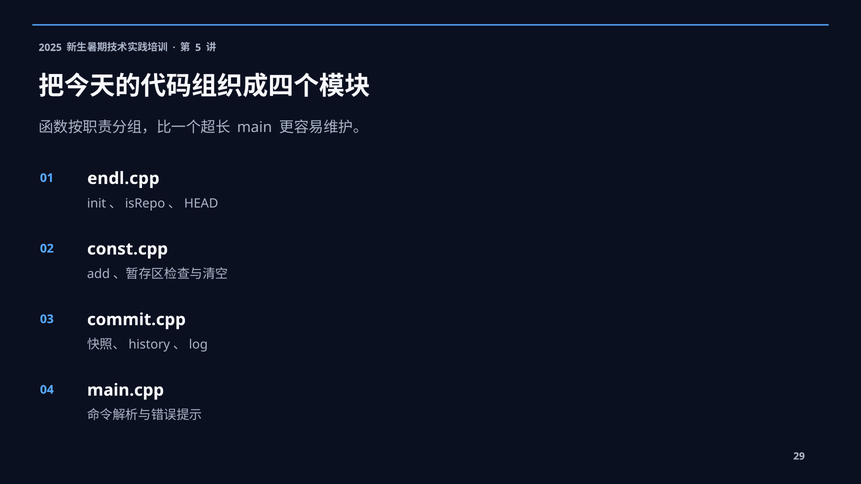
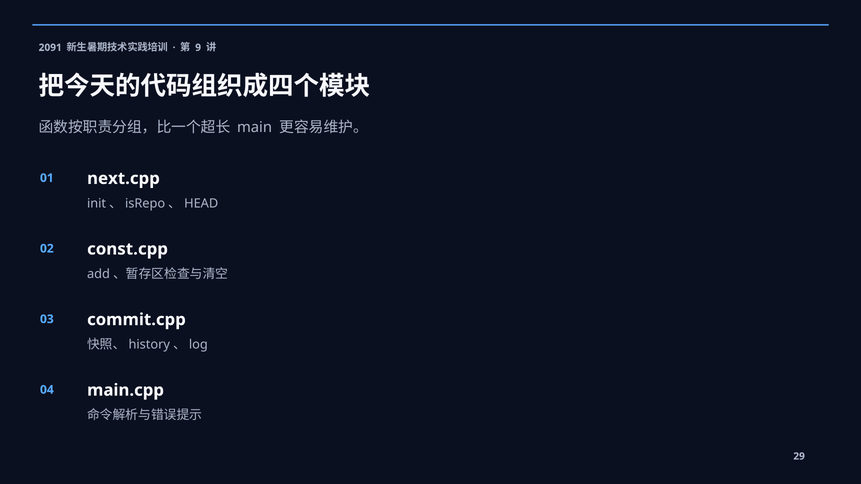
2025: 2025 -> 2091
5: 5 -> 9
endl.cpp: endl.cpp -> next.cpp
